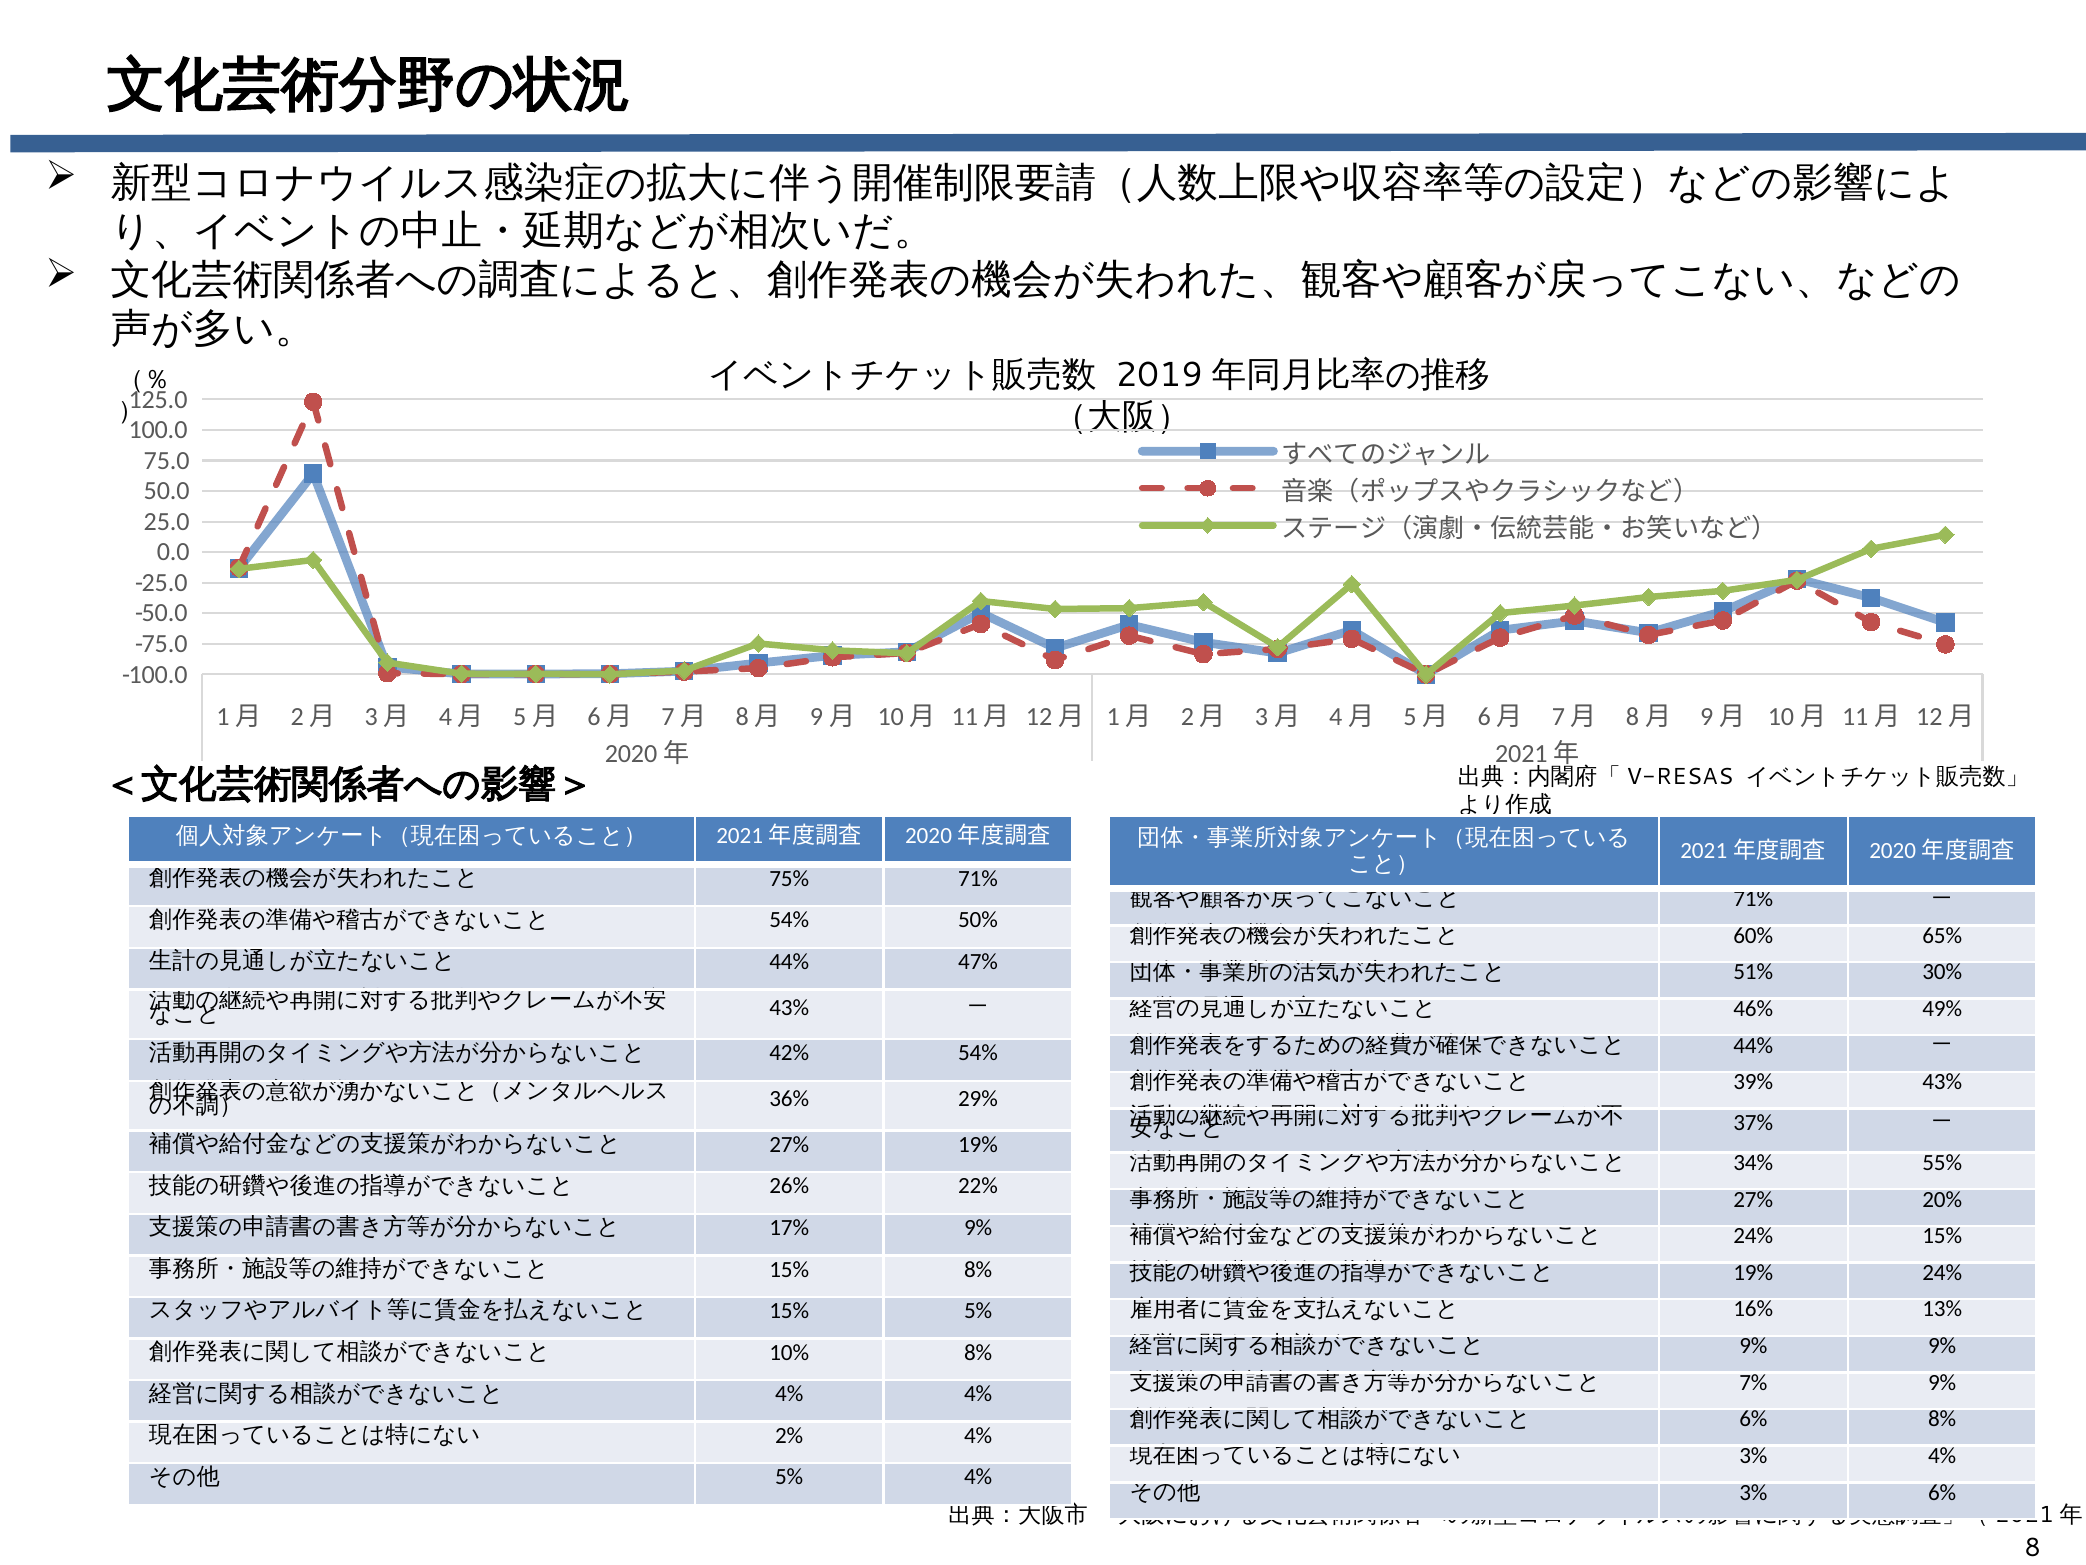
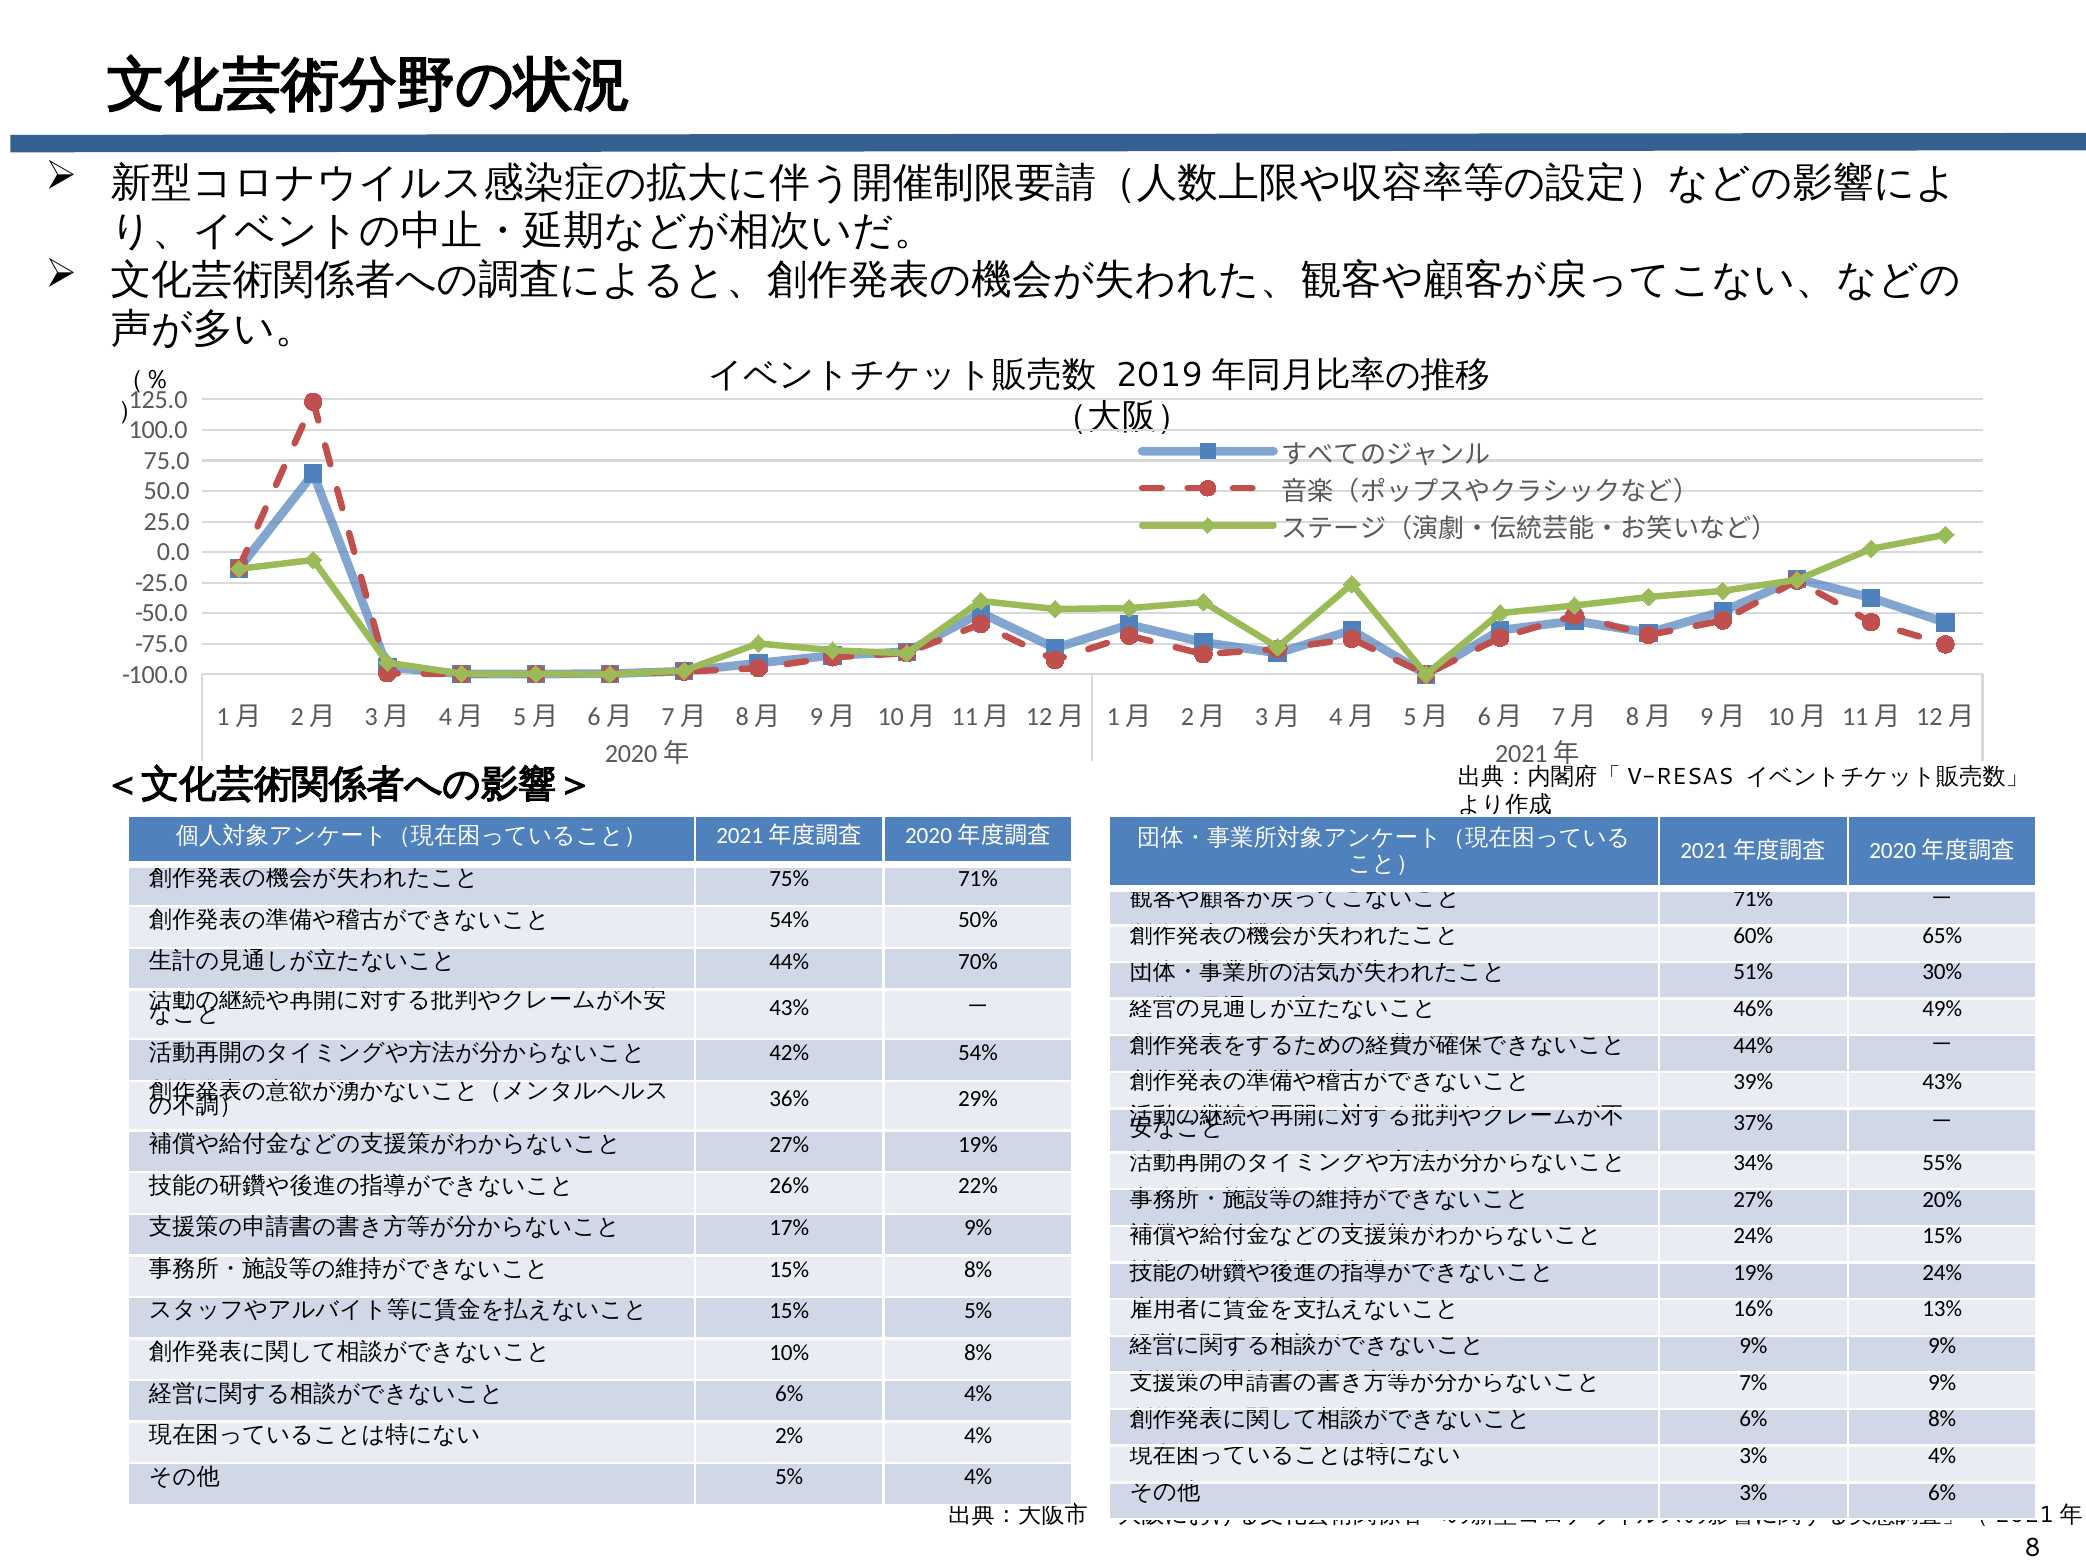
47%: 47% -> 70%
4% at (789, 1394): 4% -> 6%
